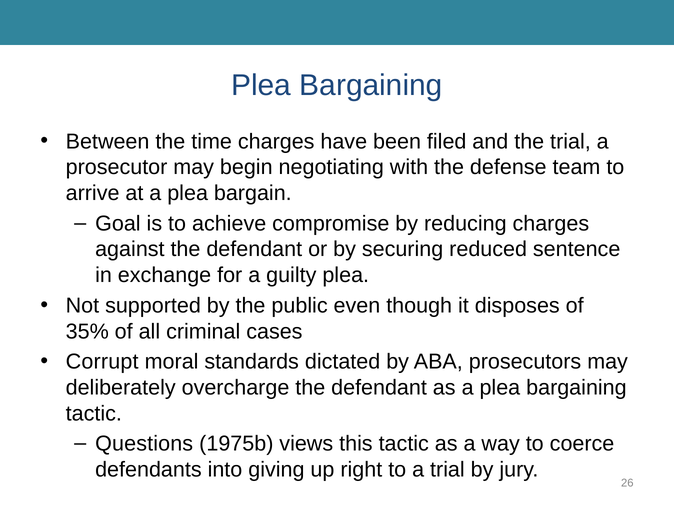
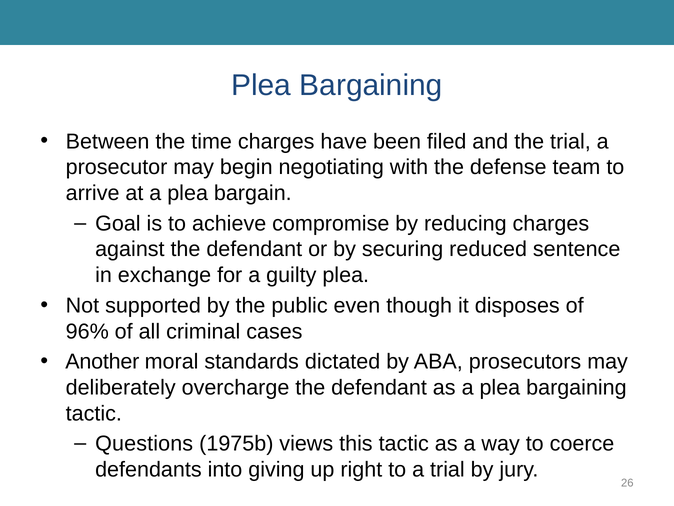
35%: 35% -> 96%
Corrupt: Corrupt -> Another
